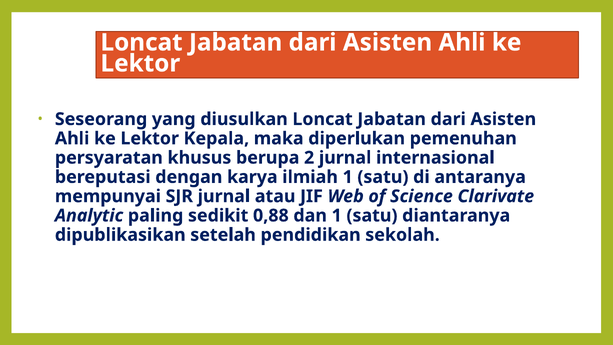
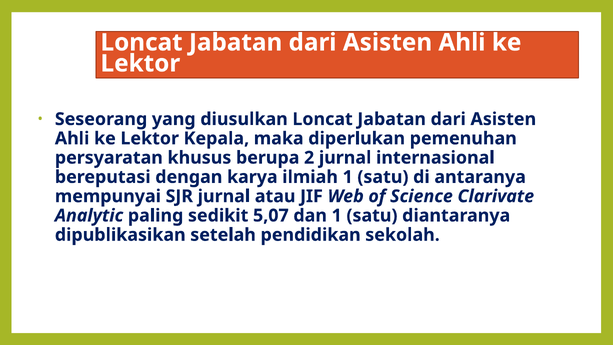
0,88: 0,88 -> 5,07
